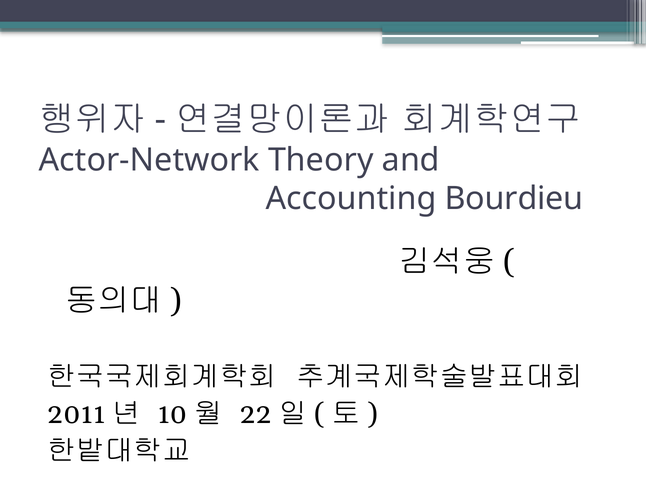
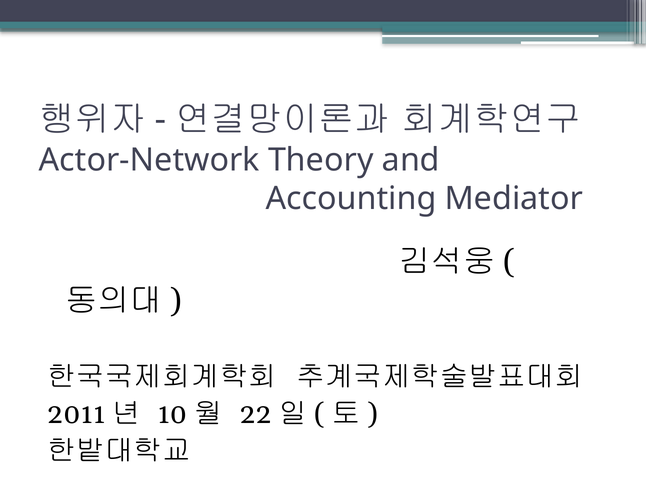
Bourdieu: Bourdieu -> Mediator
